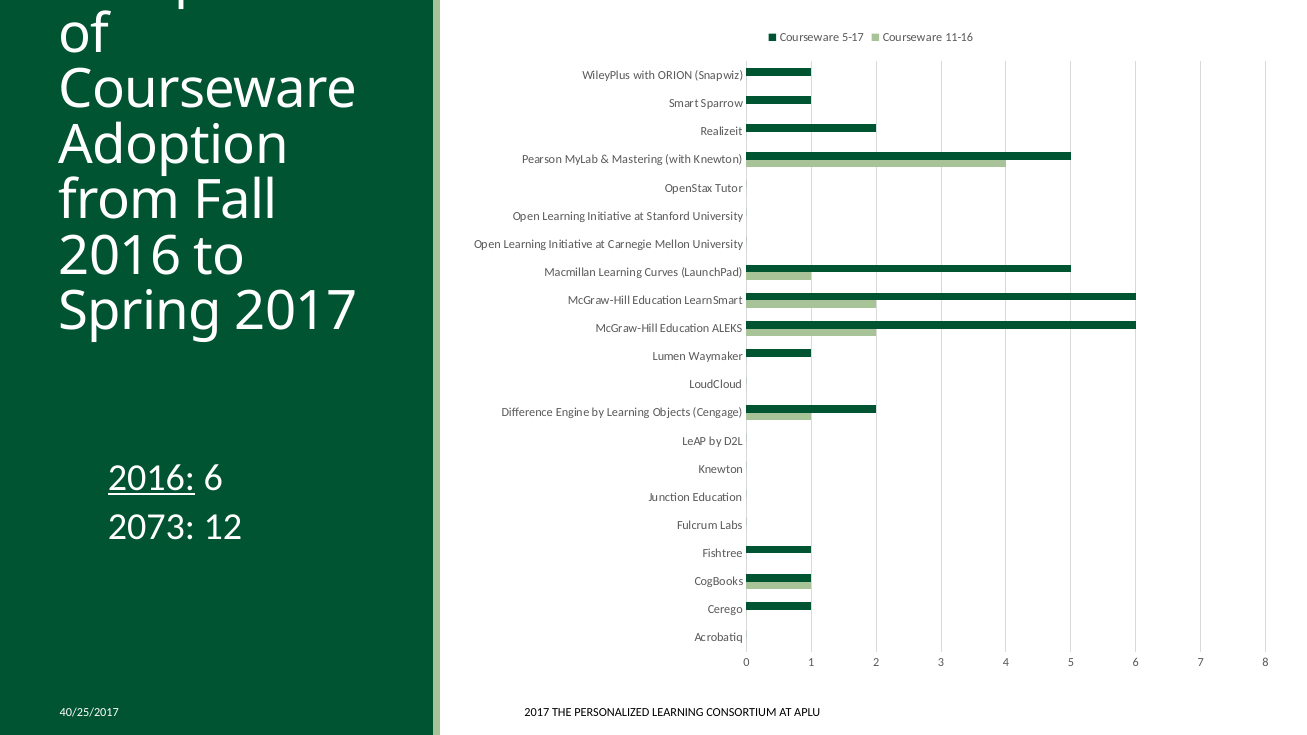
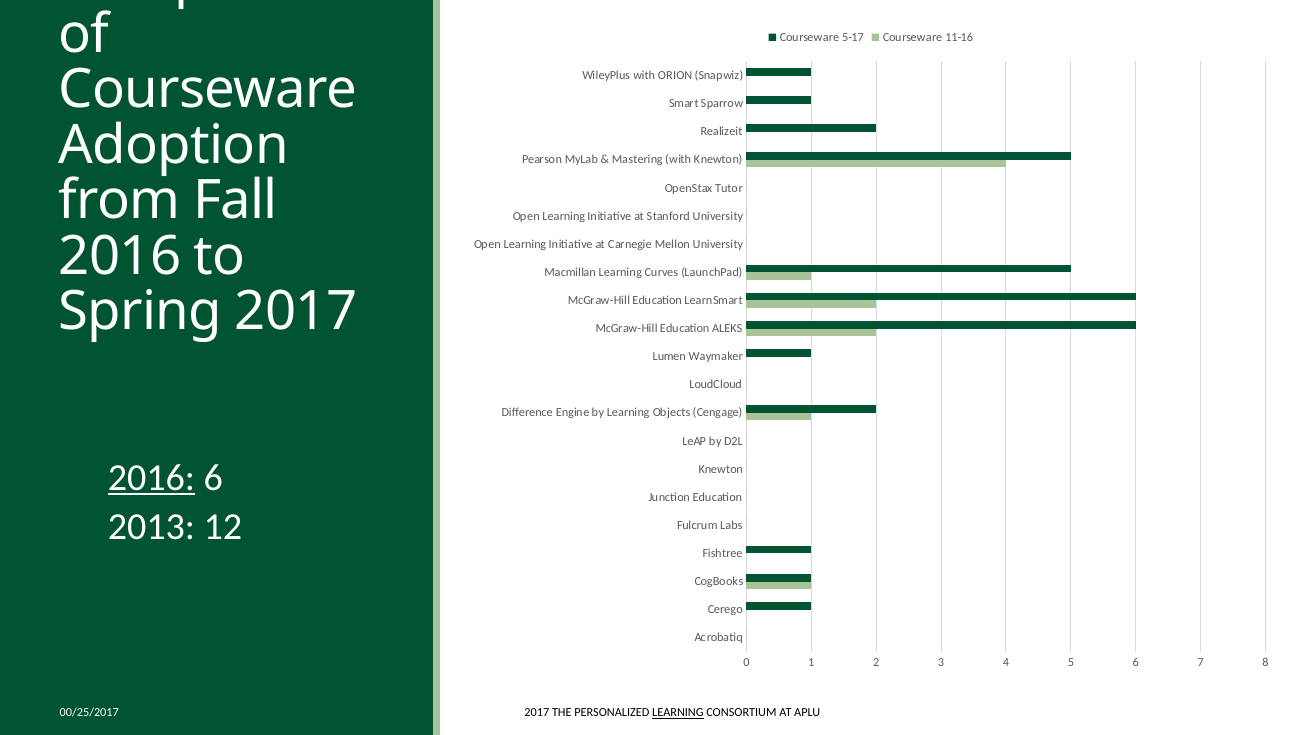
2073: 2073 -> 2013
40/25/2017: 40/25/2017 -> 00/25/2017
LEARNING at (678, 713) underline: none -> present
